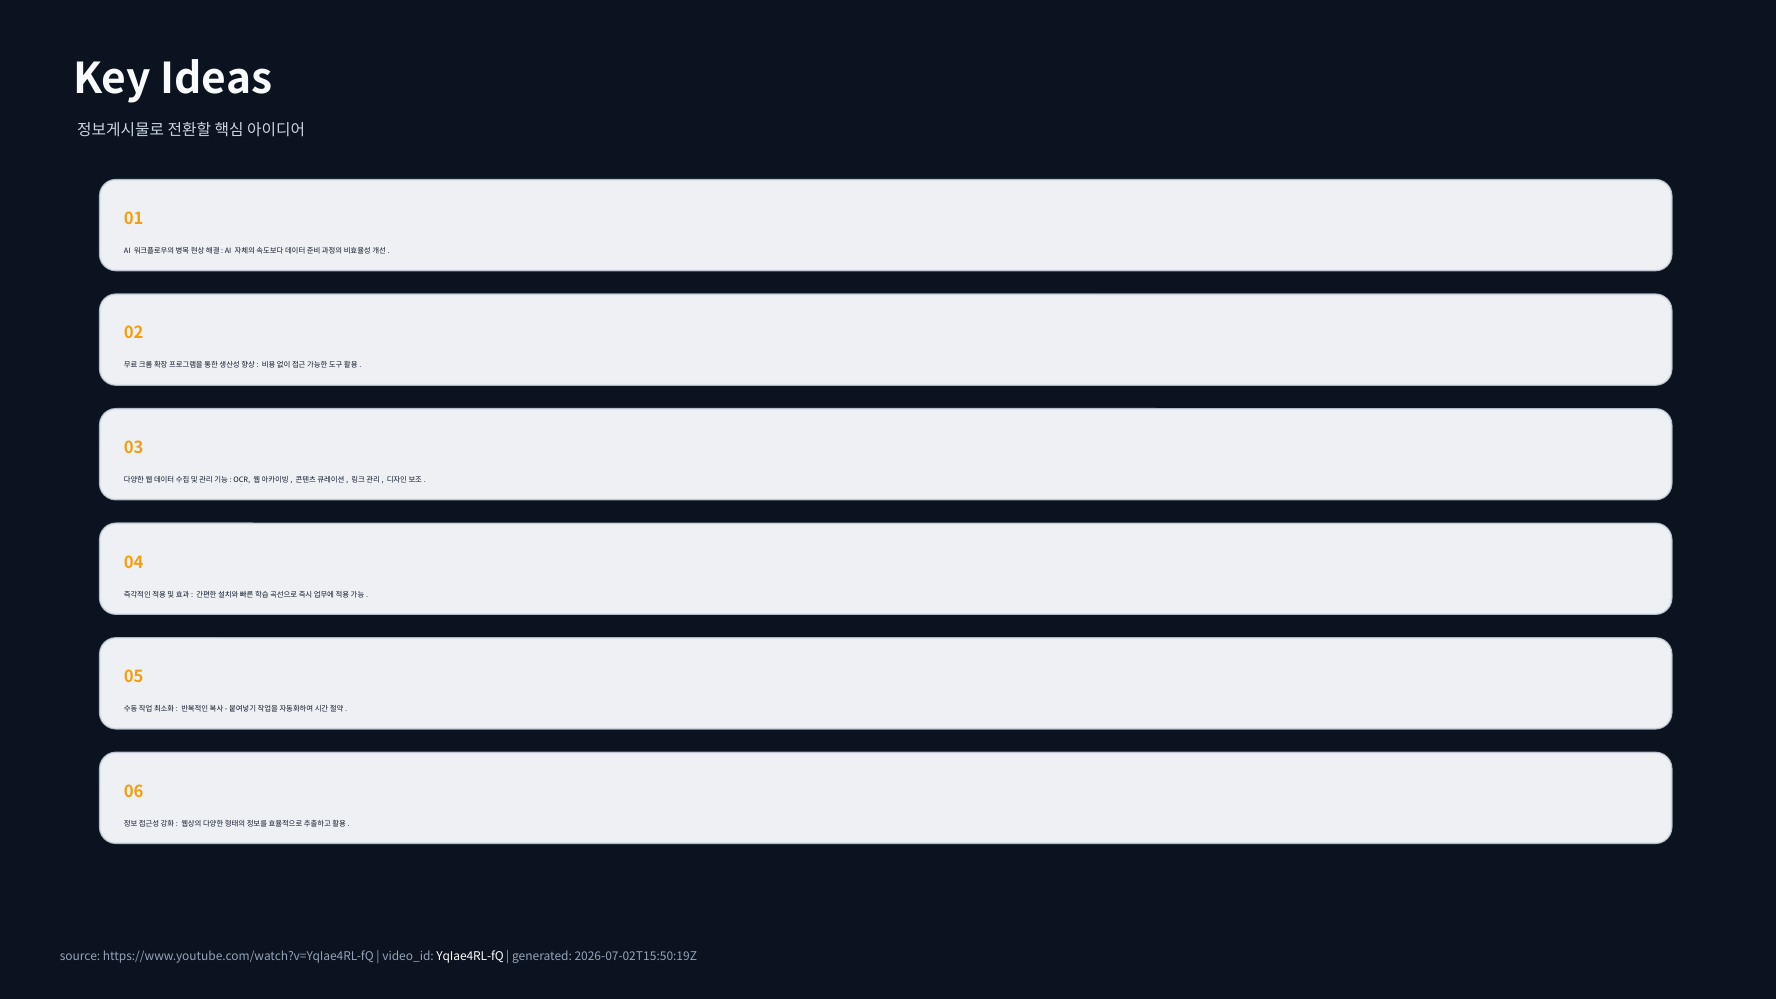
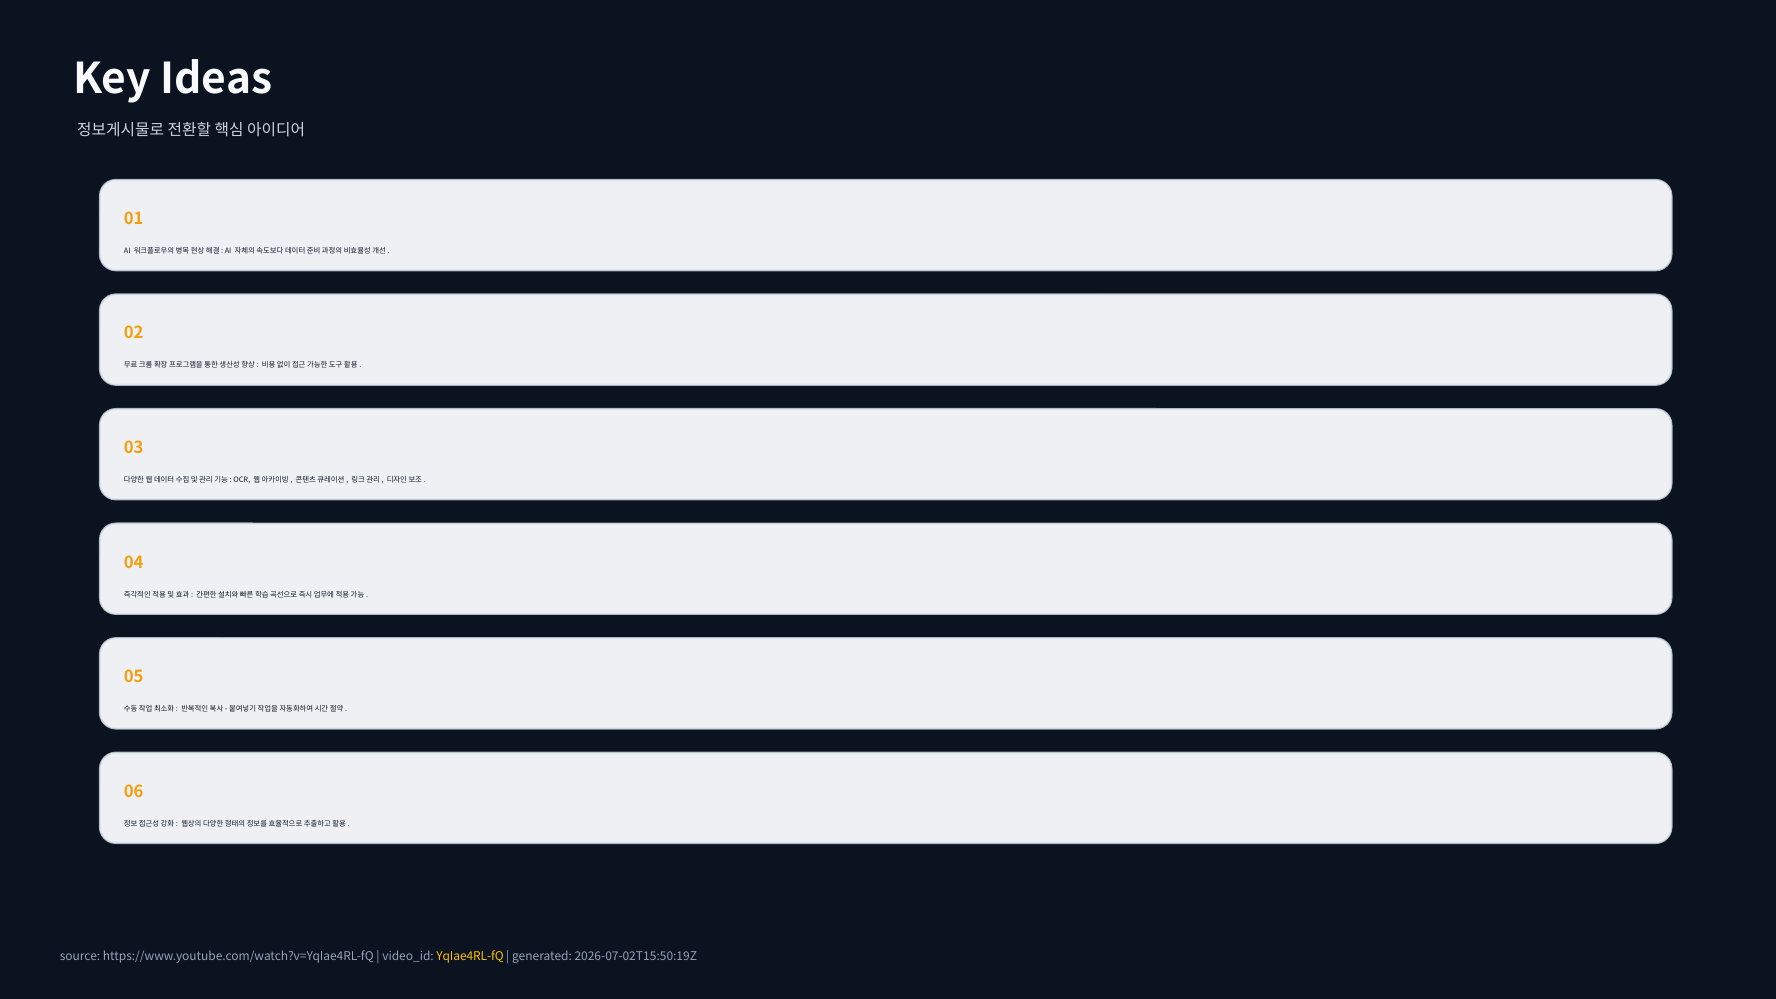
YqIae4RL-fQ colour: white -> yellow
